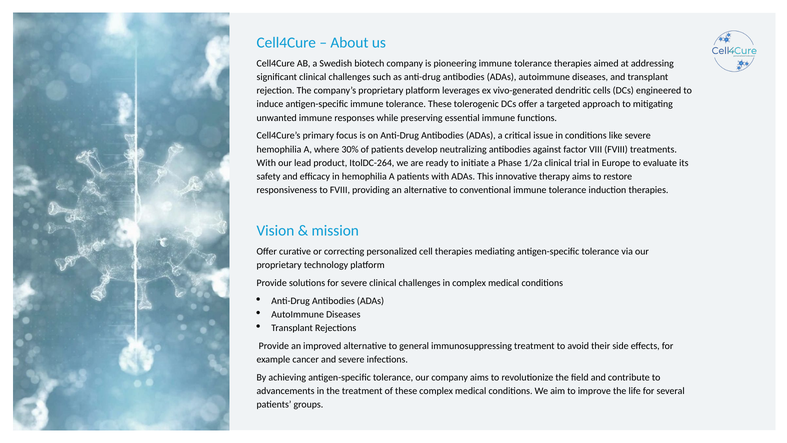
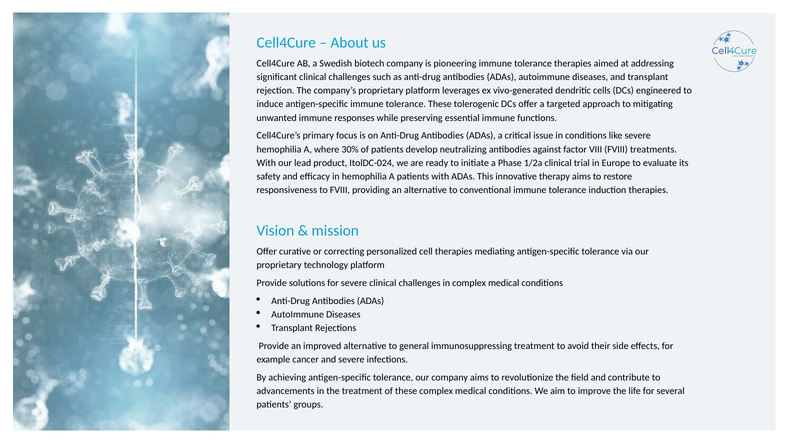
ItolDC-264: ItolDC-264 -> ItolDC-024
